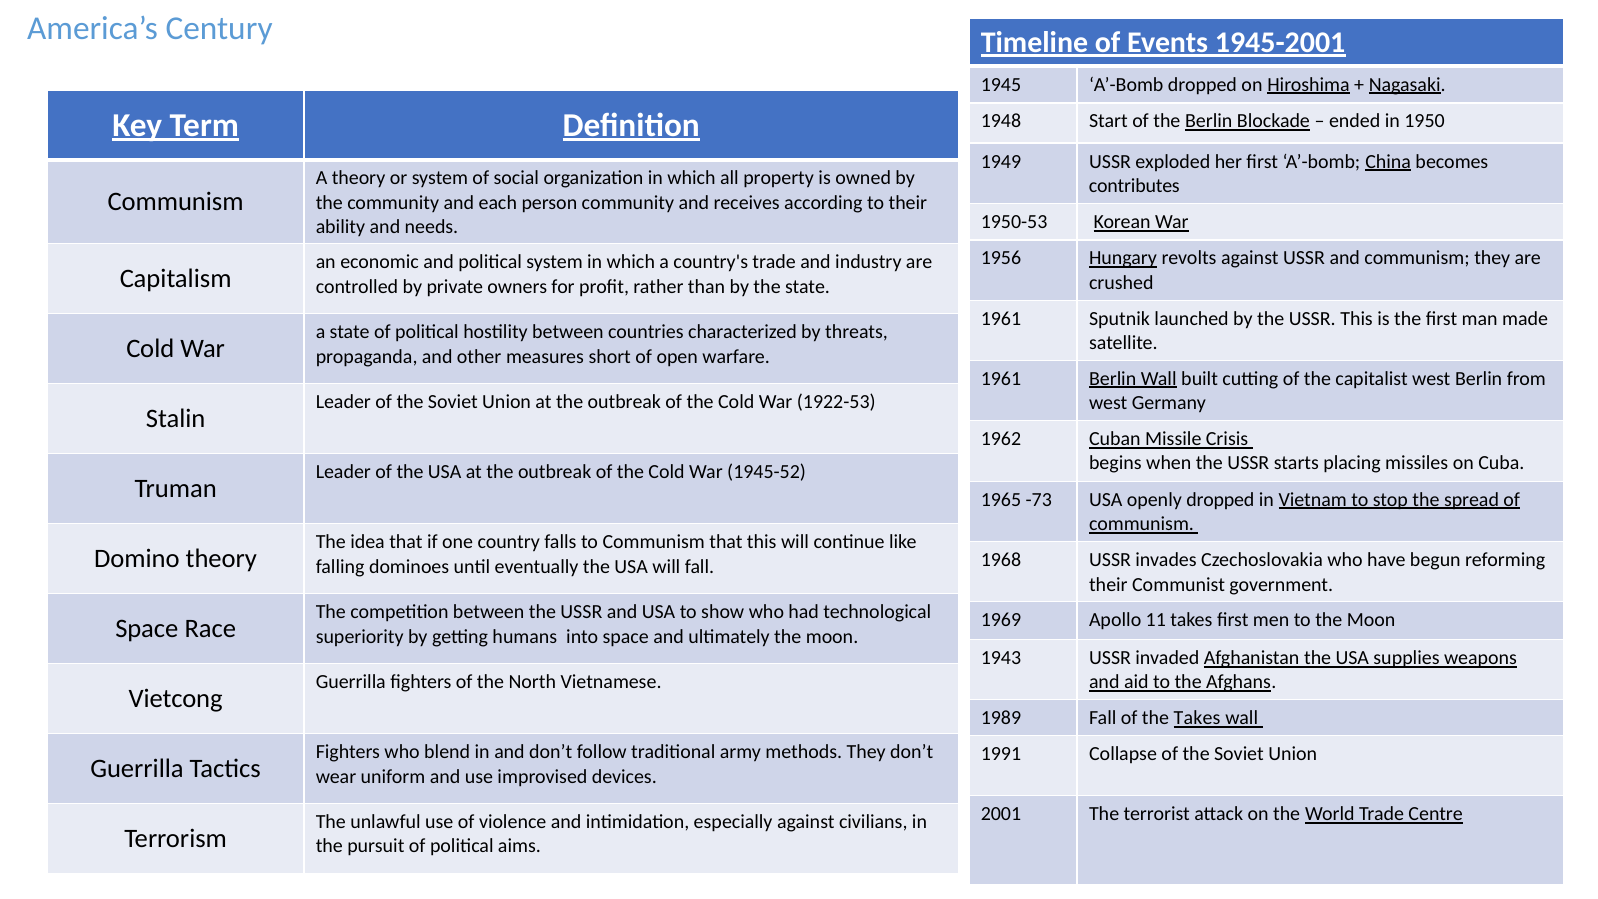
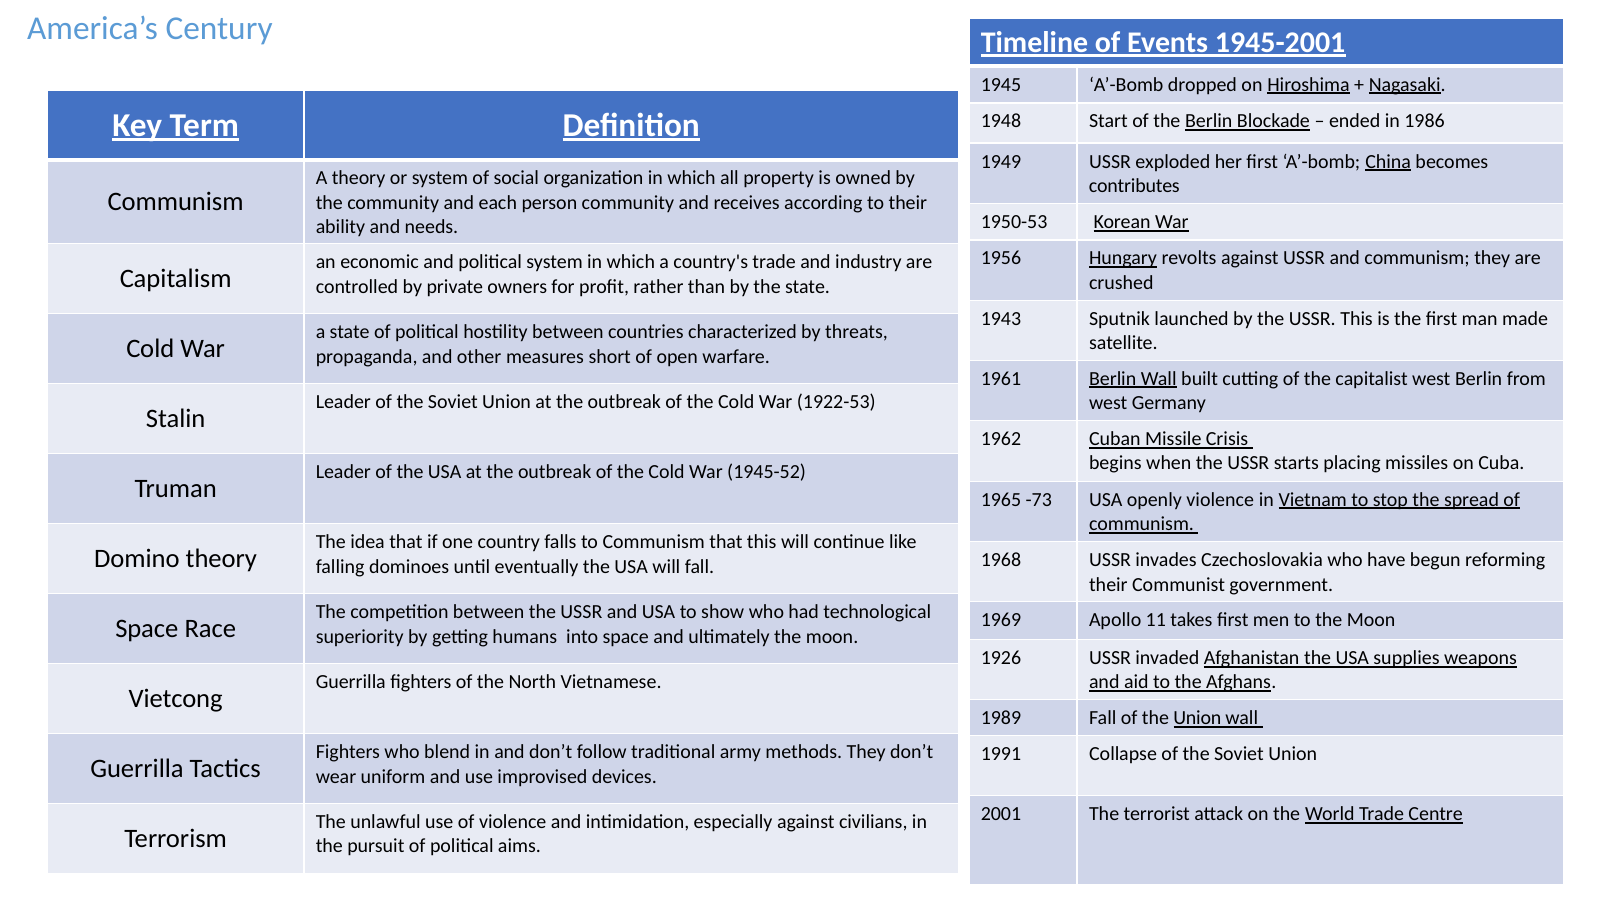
1950: 1950 -> 1986
1961 at (1001, 319): 1961 -> 1943
openly dropped: dropped -> violence
1943: 1943 -> 1926
the Takes: Takes -> Union
